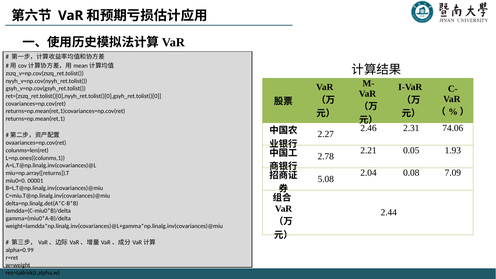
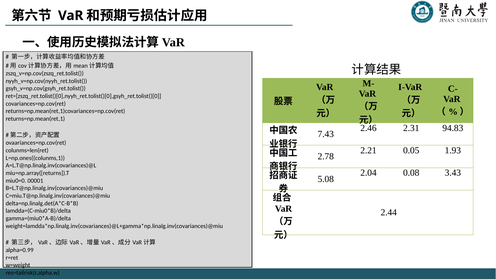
74.06: 74.06 -> 94.83
2.27: 2.27 -> 7.43
7.09: 7.09 -> 3.43
